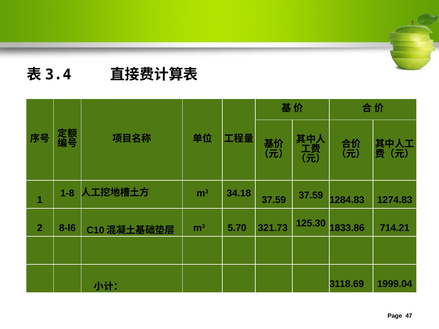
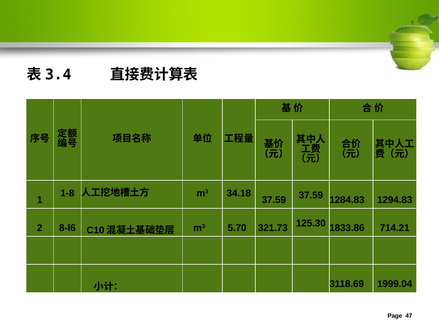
1274.83: 1274.83 -> 1294.83
